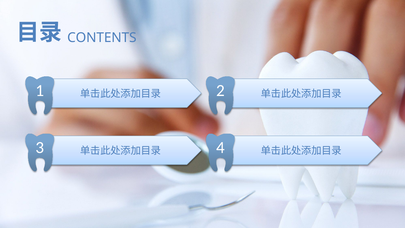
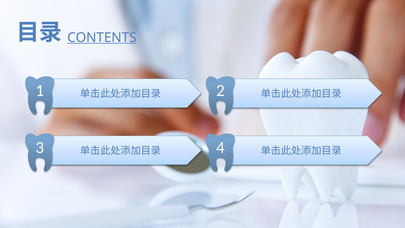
CONTENTS underline: none -> present
